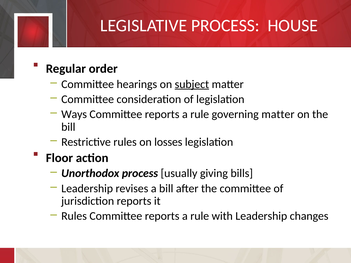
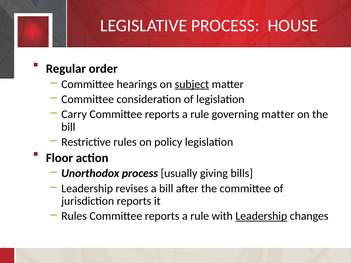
Ways: Ways -> Carry
losses: losses -> policy
Leadership at (261, 216) underline: none -> present
